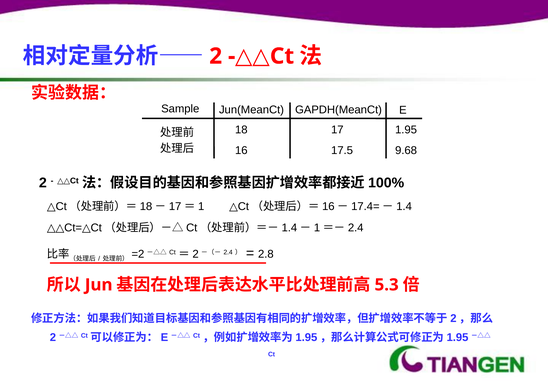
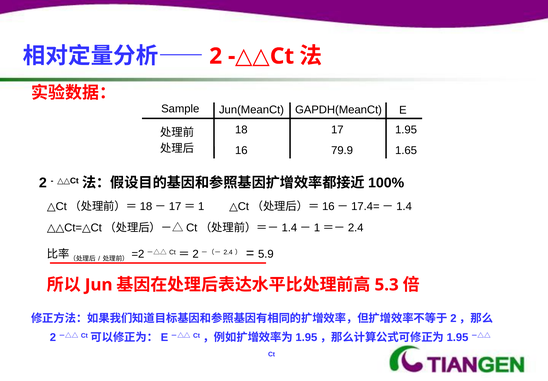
17.5: 17.5 -> 79.9
9.68: 9.68 -> 1.65
2.8: 2.8 -> 5.9
